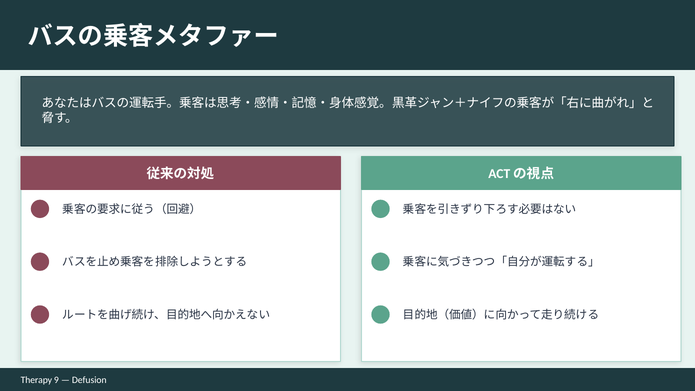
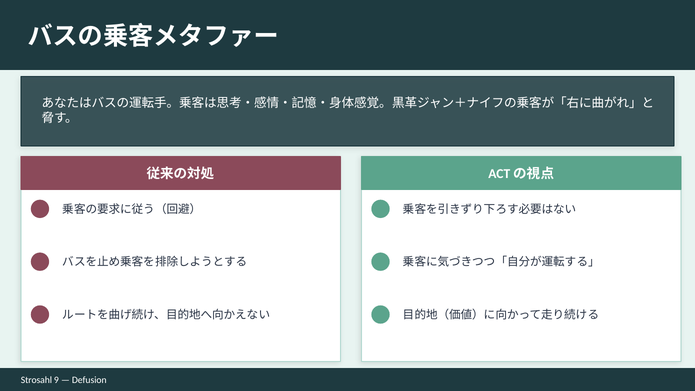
Therapy: Therapy -> Strosahl
